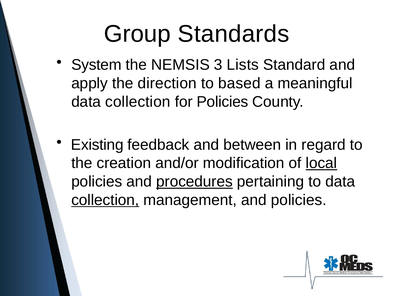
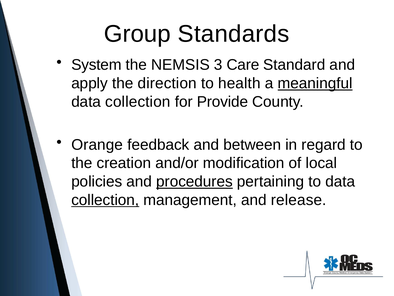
Lists: Lists -> Care
based: based -> health
meaningful underline: none -> present
for Policies: Policies -> Provide
Existing: Existing -> Orange
local underline: present -> none
and policies: policies -> release
